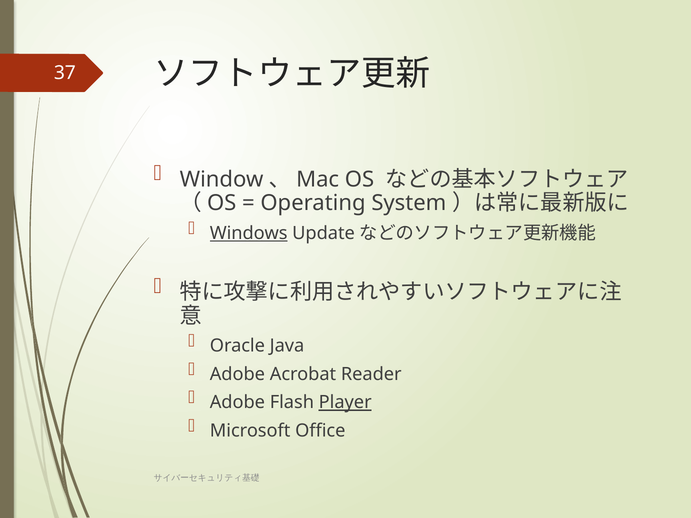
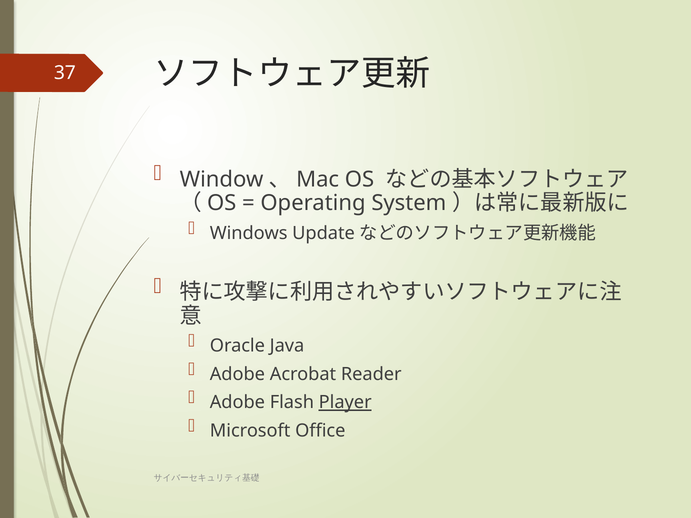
Windows underline: present -> none
